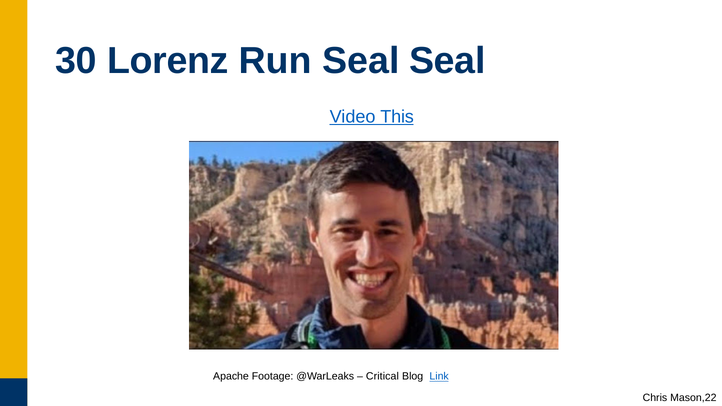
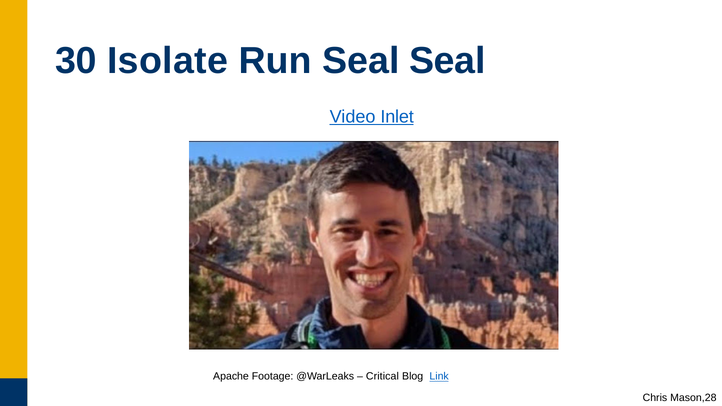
Lorenz: Lorenz -> Isolate
This: This -> Inlet
Mason,22: Mason,22 -> Mason,28
